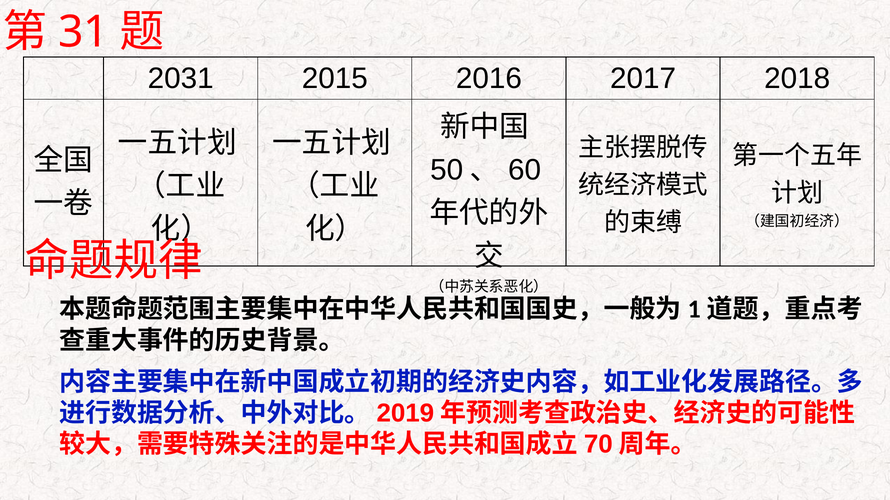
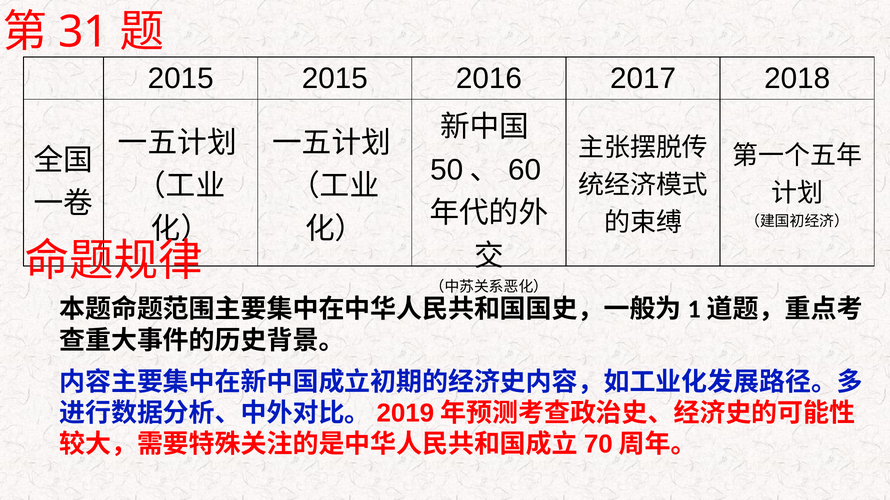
2031 at (181, 79): 2031 -> 2015
